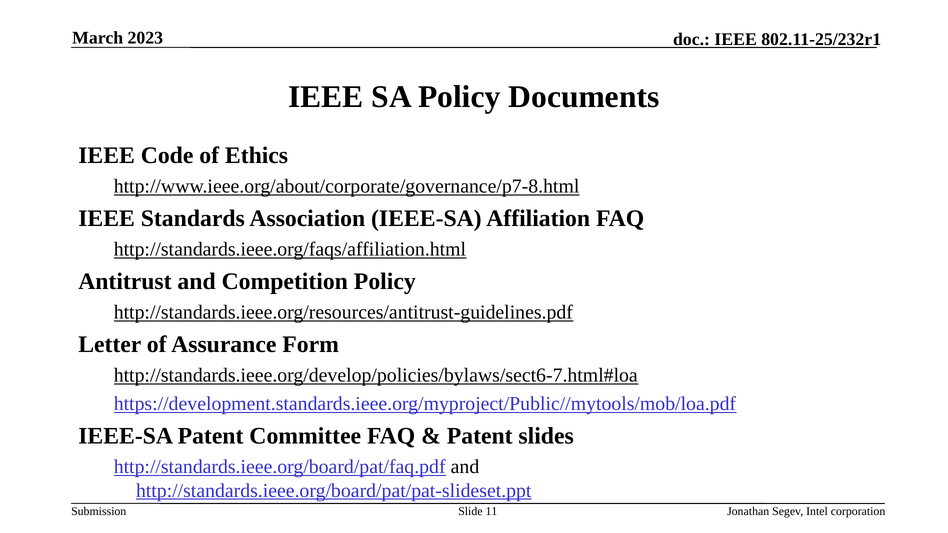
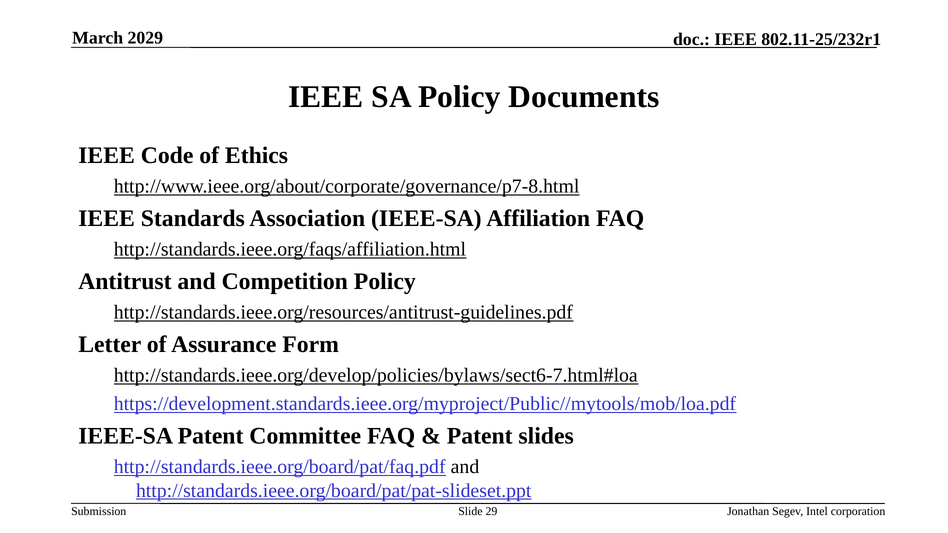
2023: 2023 -> 2029
11: 11 -> 29
